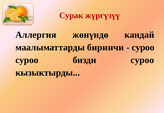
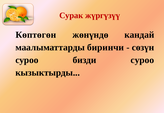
Аллергия: Аллергия -> Көптөгөн
суроо at (143, 48): суроо -> сөзүн
